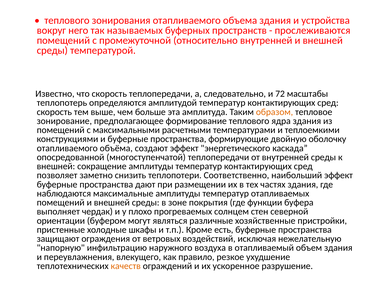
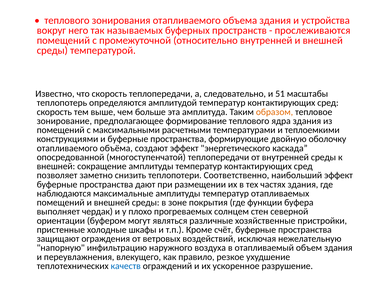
72: 72 -> 51
есть: есть -> счёт
качеств colour: orange -> blue
